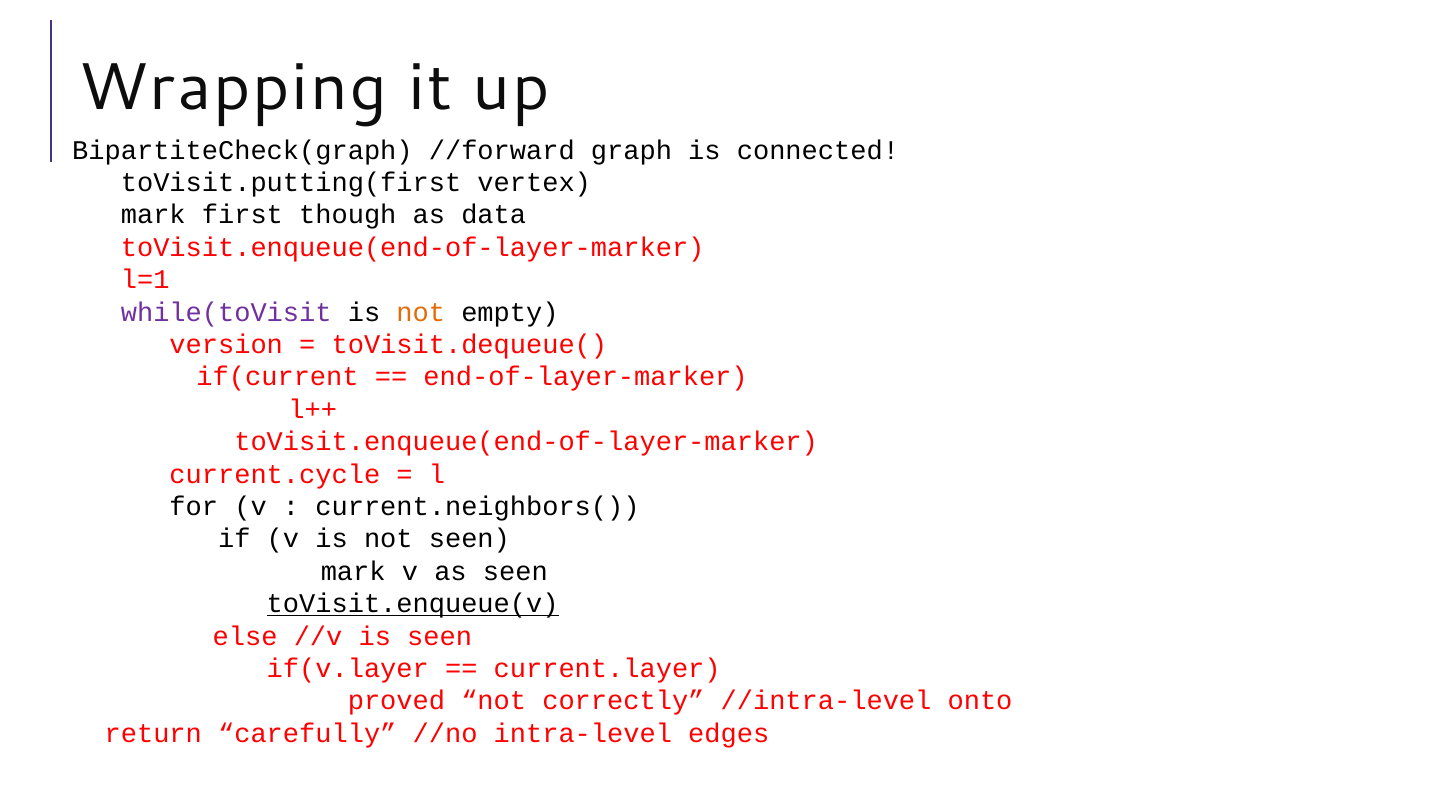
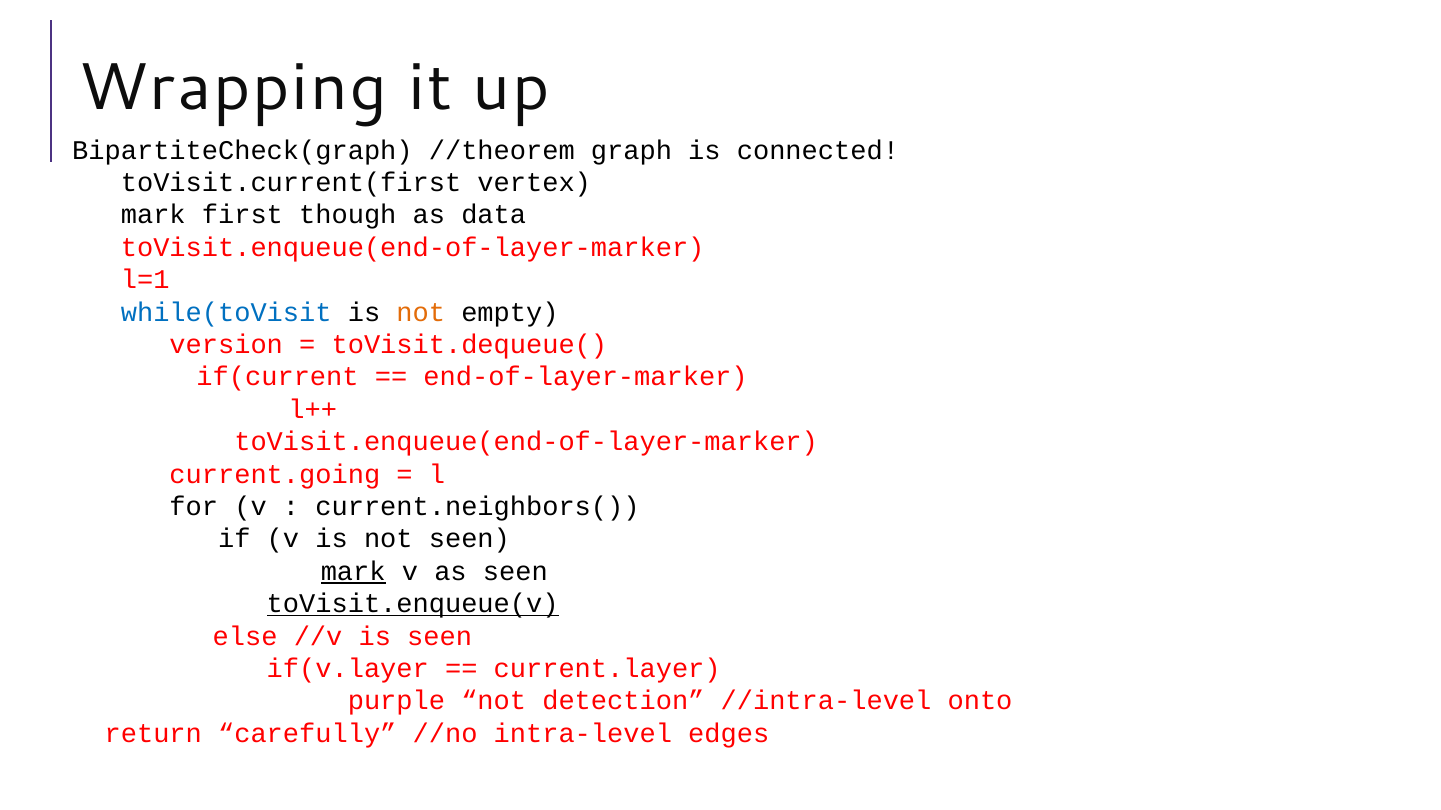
//forward: //forward -> //theorem
toVisit.putting(first: toVisit.putting(first -> toVisit.current(first
while(toVisit colour: purple -> blue
current.cycle: current.cycle -> current.going
mark at (353, 572) underline: none -> present
proved: proved -> purple
correctly: correctly -> detection
